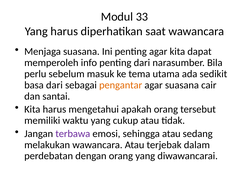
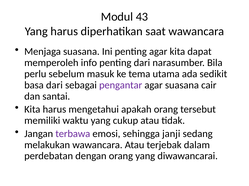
33: 33 -> 43
pengantar colour: orange -> purple
sehingga atau: atau -> janji
